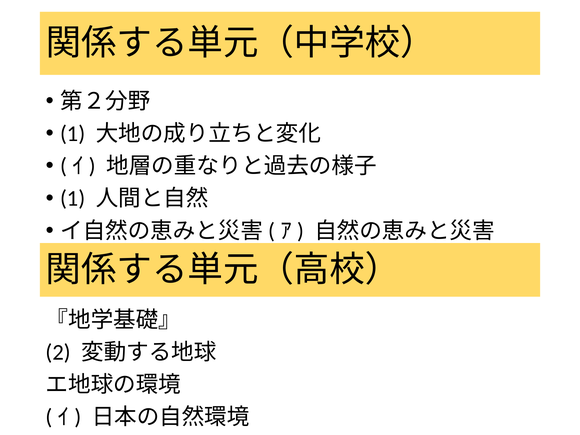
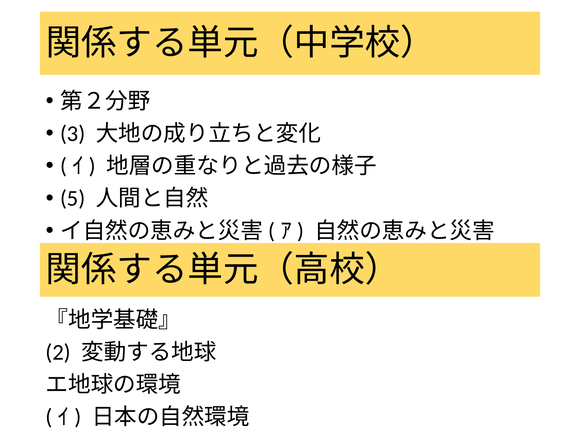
1 at (73, 134): 1 -> 3
1 at (73, 199): 1 -> 5
